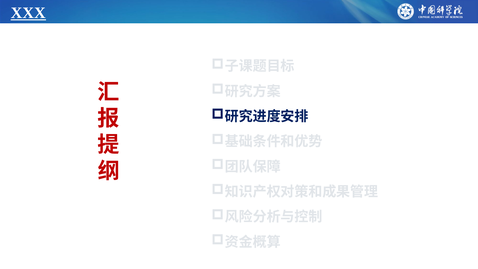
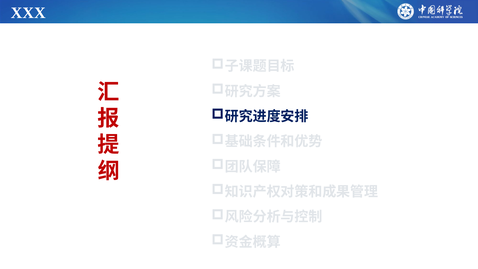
XXX underline: present -> none
